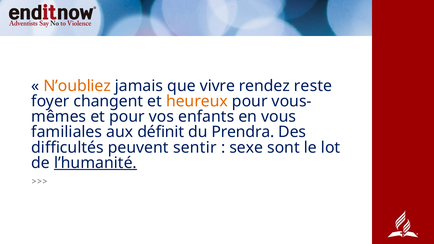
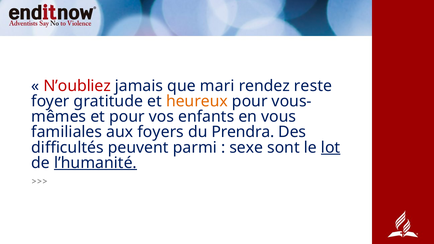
N’oubliez colour: orange -> red
vivre: vivre -> mari
changent: changent -> gratitude
définit: définit -> foyers
sentir: sentir -> parmi
lot underline: none -> present
